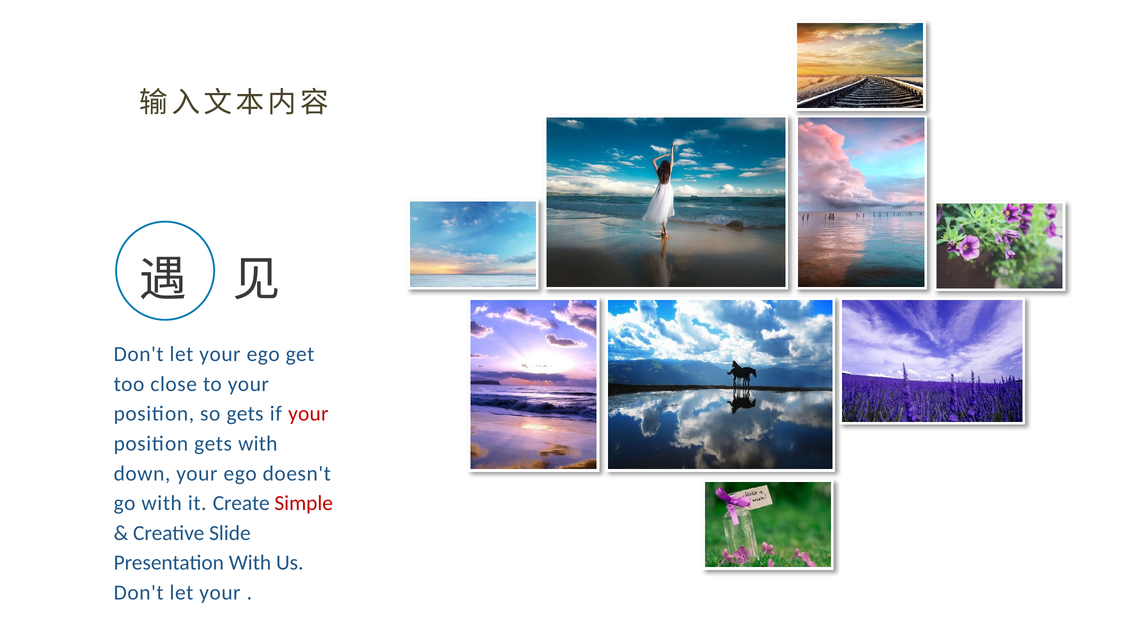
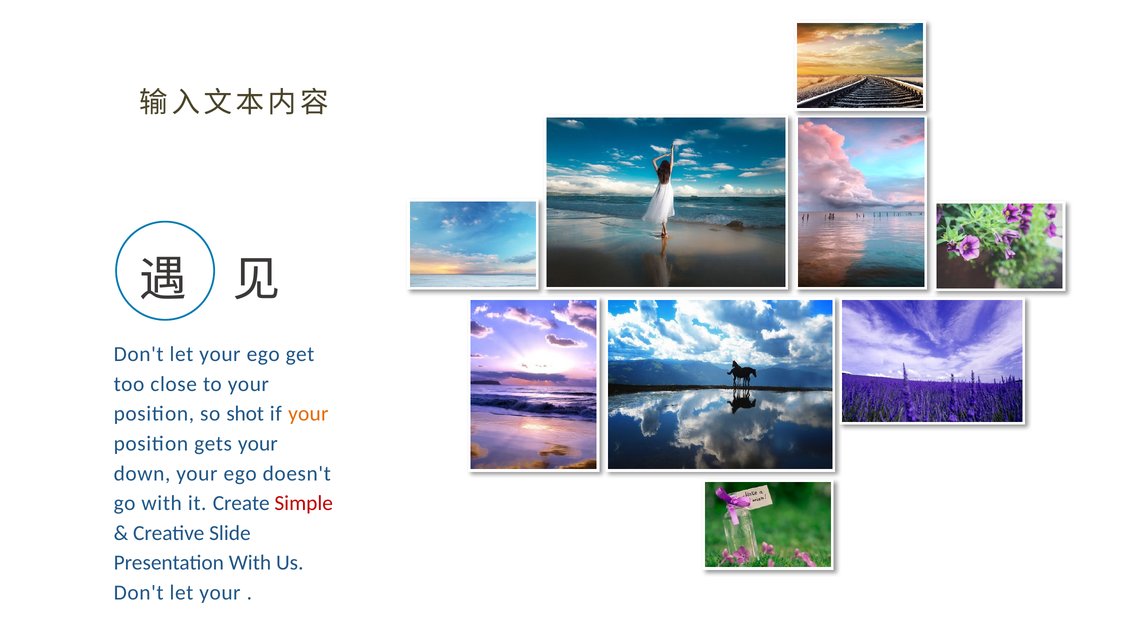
so gets: gets -> shot
your at (308, 413) colour: red -> orange
gets with: with -> your
